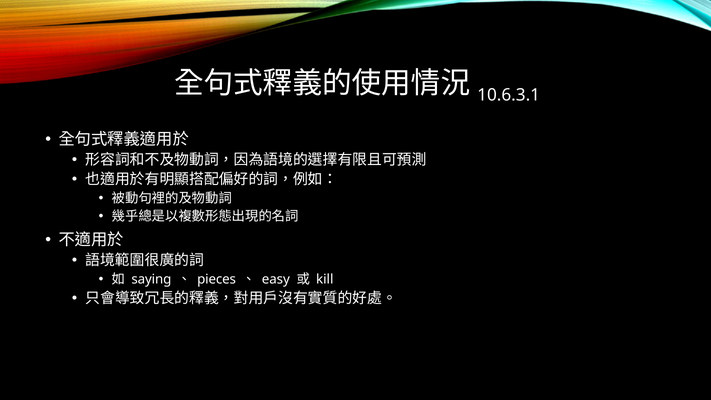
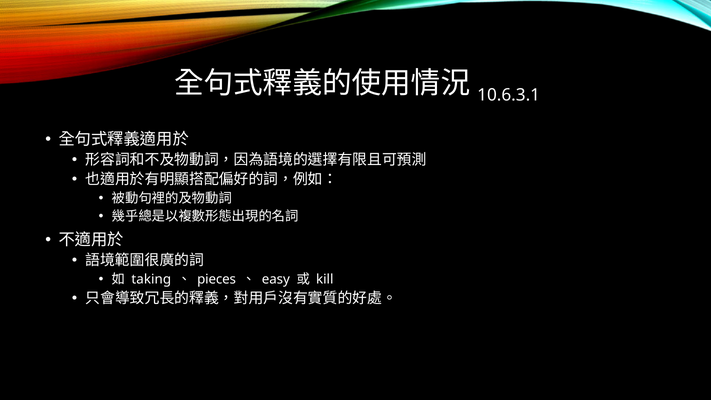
saying: saying -> taking
